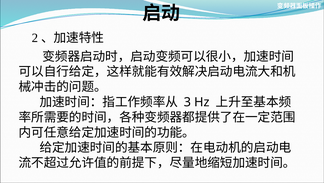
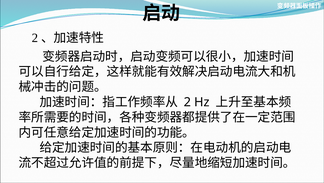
3 at (187, 102): 3 -> 2
